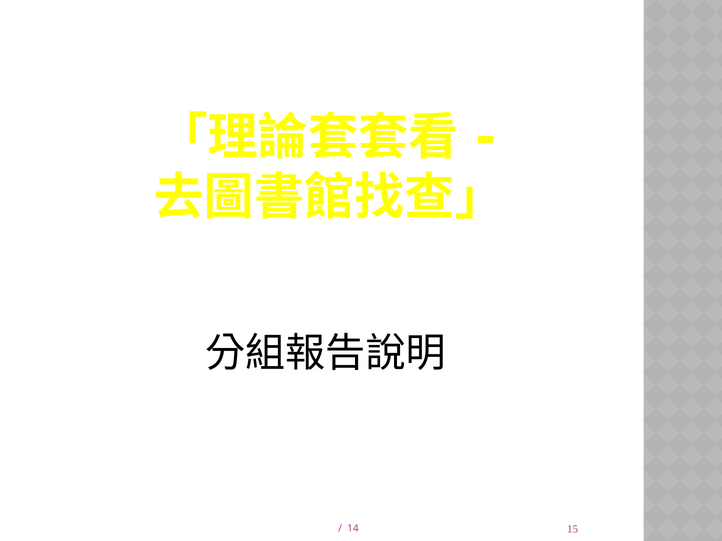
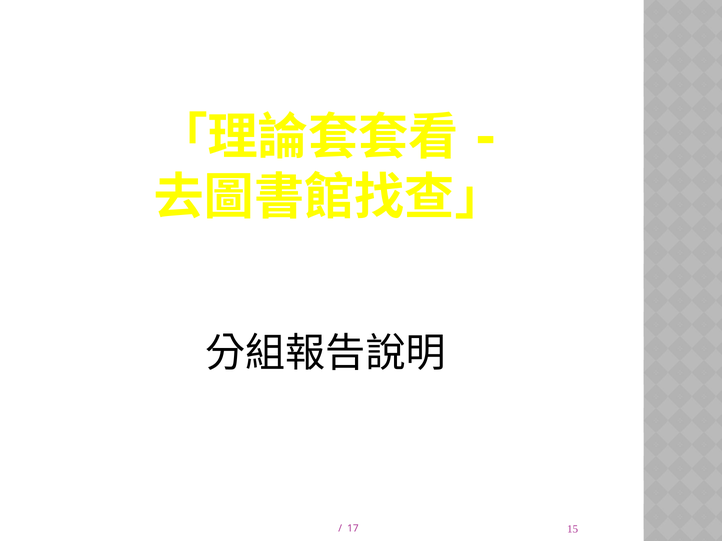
14: 14 -> 17
